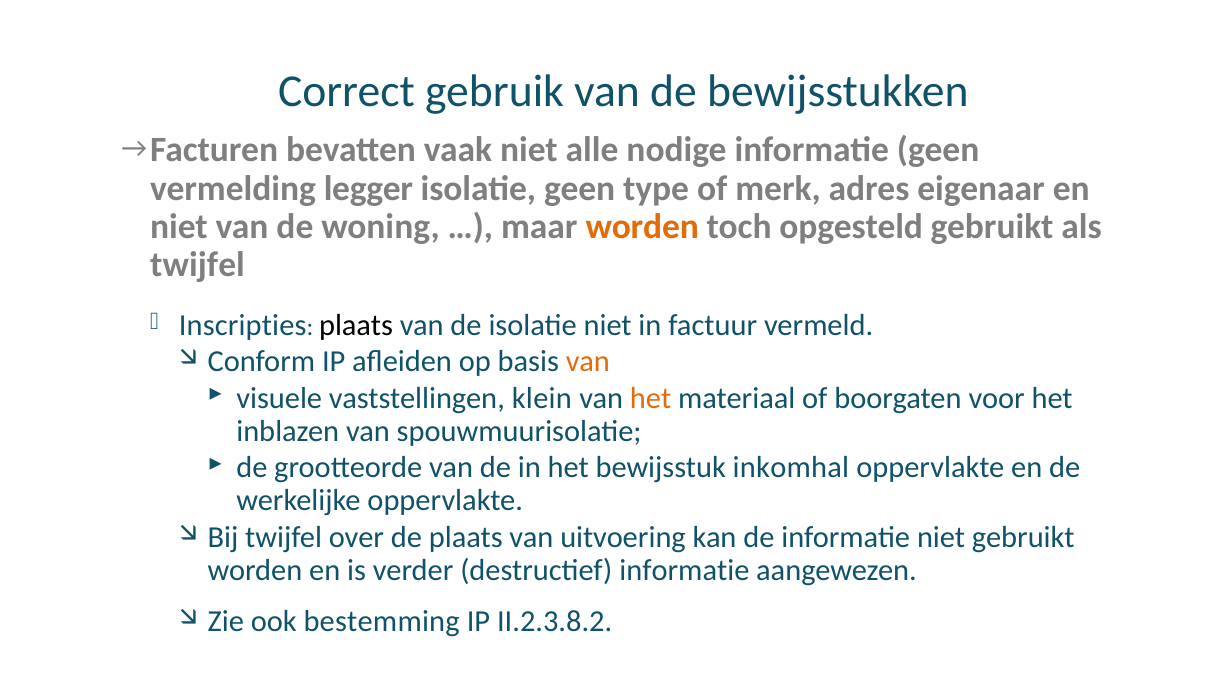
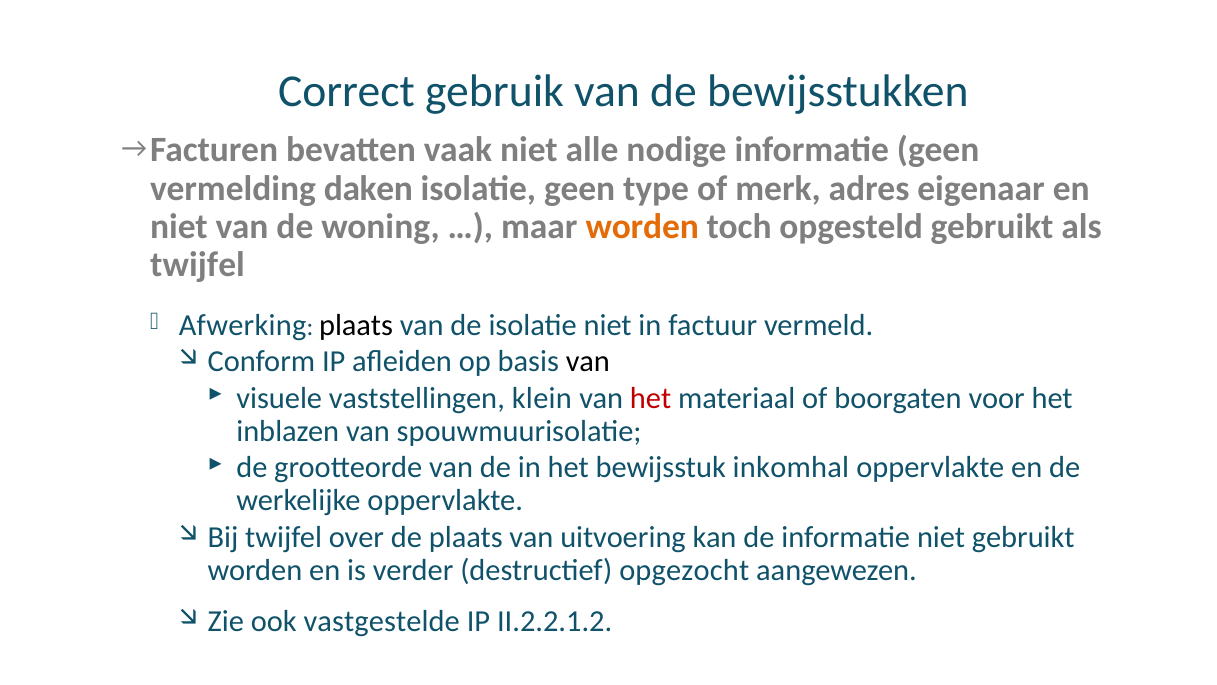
legger: legger -> daken
Inscripties: Inscripties -> Afwerking
van at (588, 361) colour: orange -> black
het at (651, 398) colour: orange -> red
destructief informatie: informatie -> opgezocht
bestemming: bestemming -> vastgestelde
II.2.3.8.2: II.2.3.8.2 -> II.2.2.1.2
